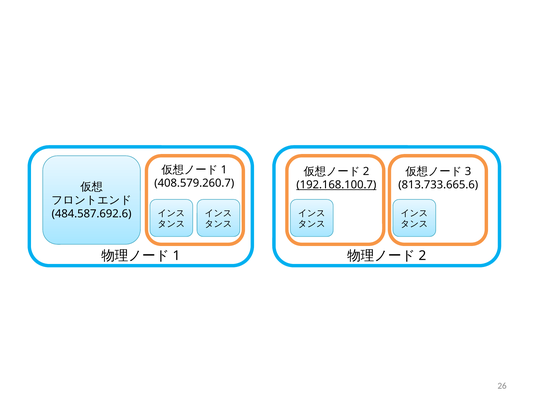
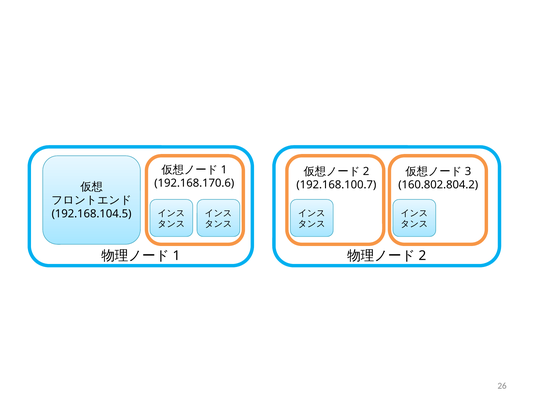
408.579.260.7: 408.579.260.7 -> 192.168.170.6
192.168.100.7 underline: present -> none
813.733.665.6: 813.733.665.6 -> 160.802.804.2
484.587.692.6: 484.587.692.6 -> 192.168.104.5
